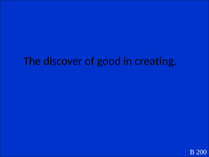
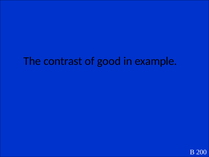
discover: discover -> contrast
creating: creating -> example
